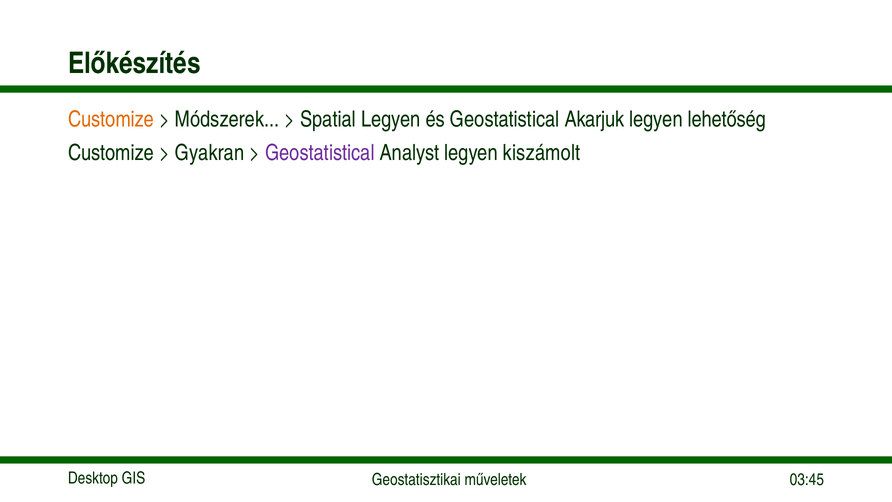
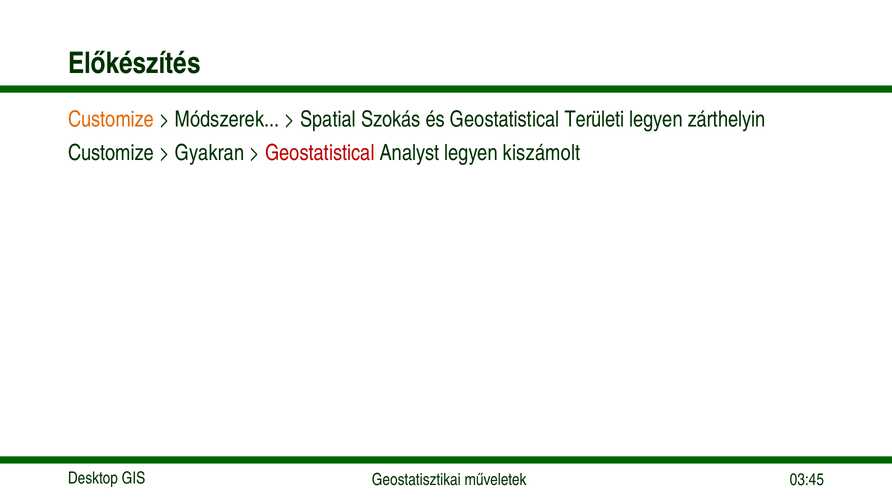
Spatial Legyen: Legyen -> Szokás
Akarjuk: Akarjuk -> Területi
lehetőség: lehetőség -> zárthelyin
Geostatistical at (320, 153) colour: purple -> red
